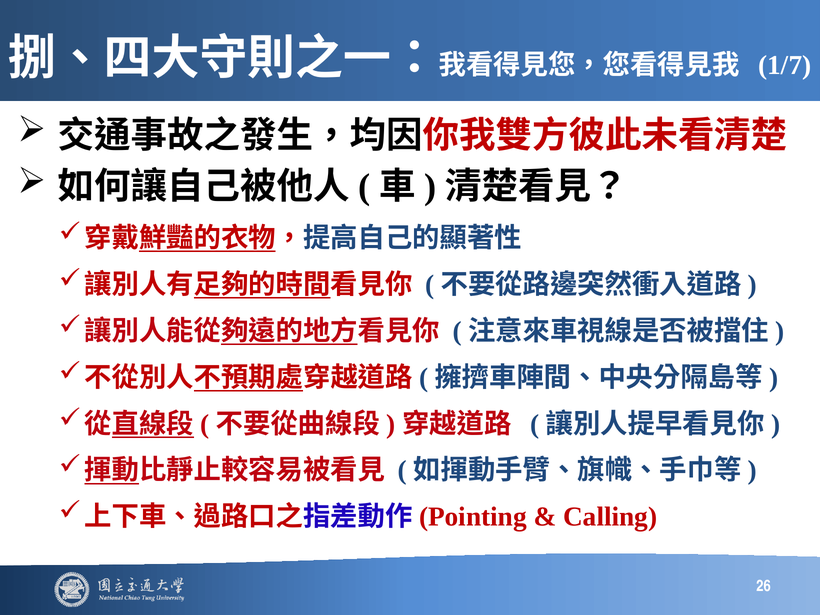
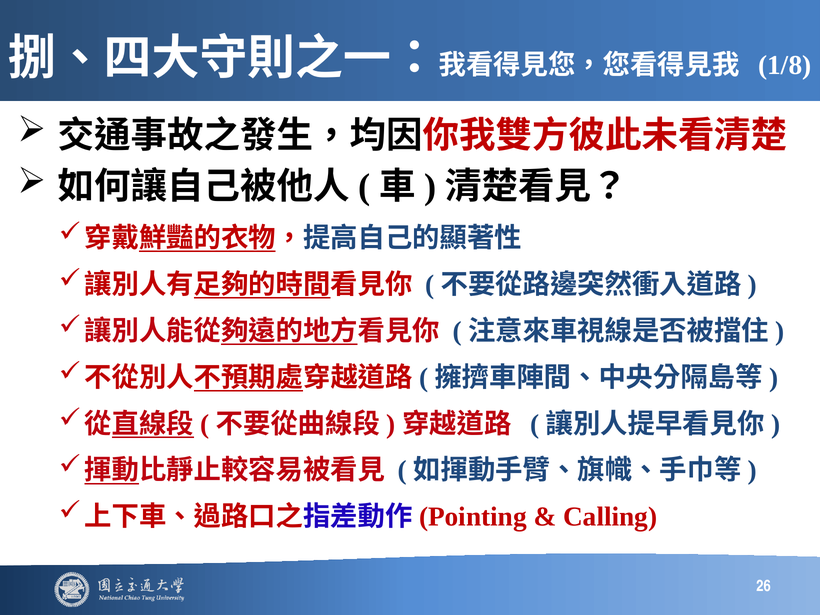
1/7: 1/7 -> 1/8
